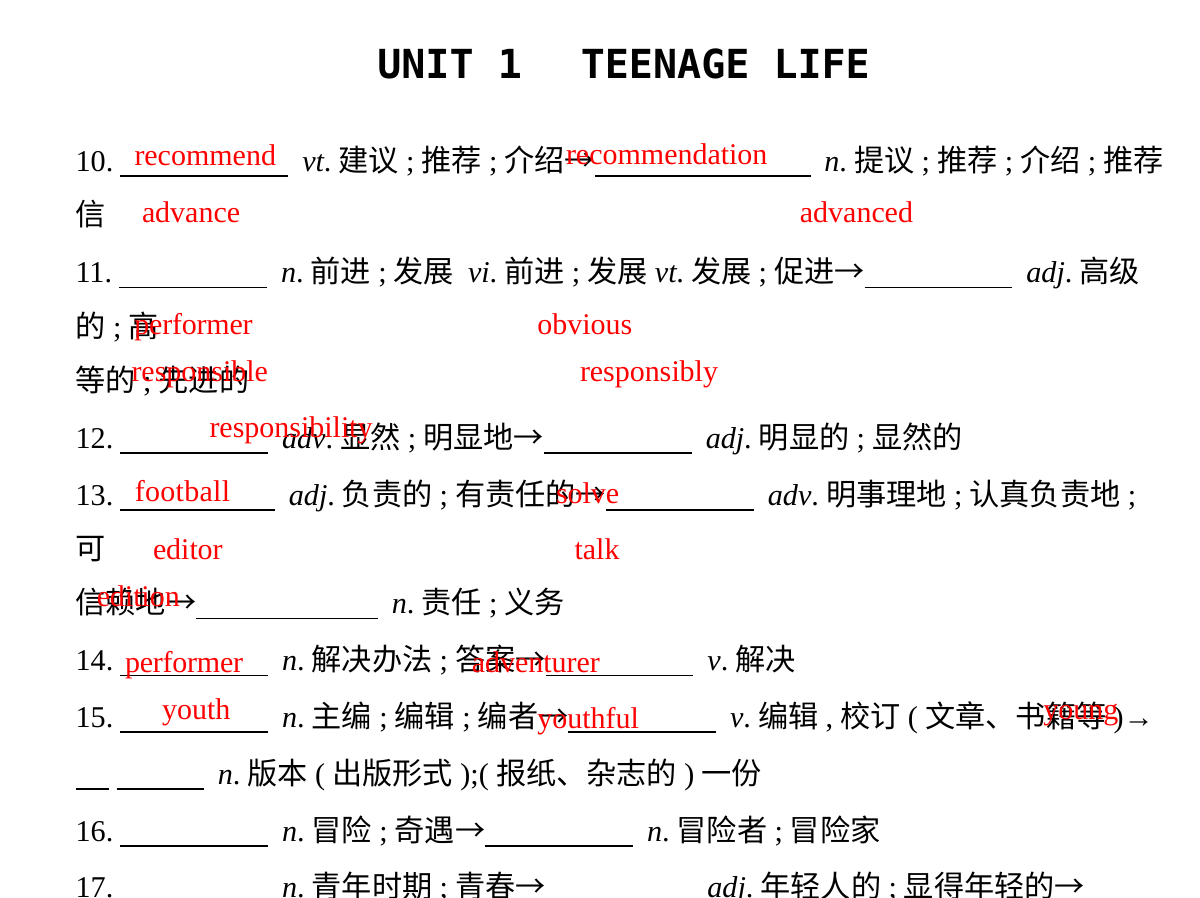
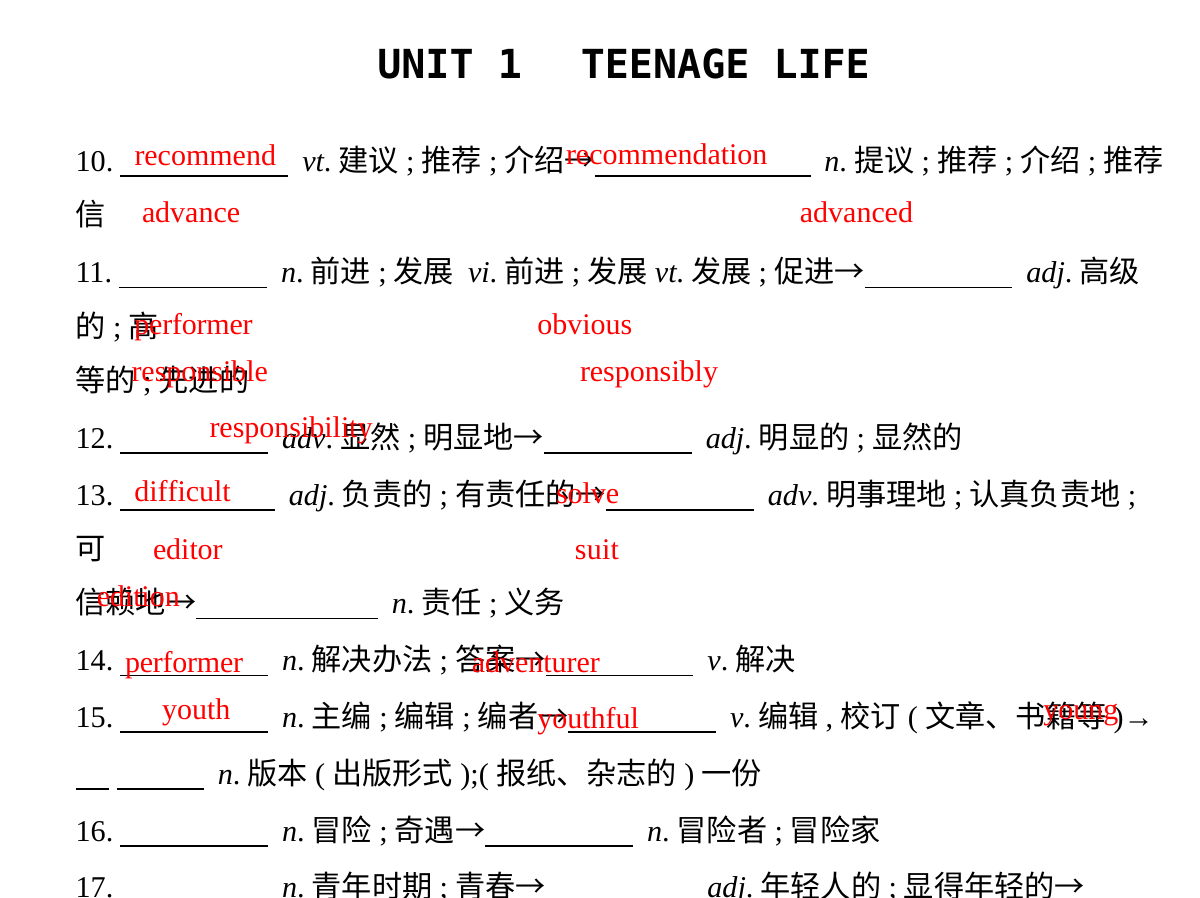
football: football -> difficult
talk: talk -> suit
